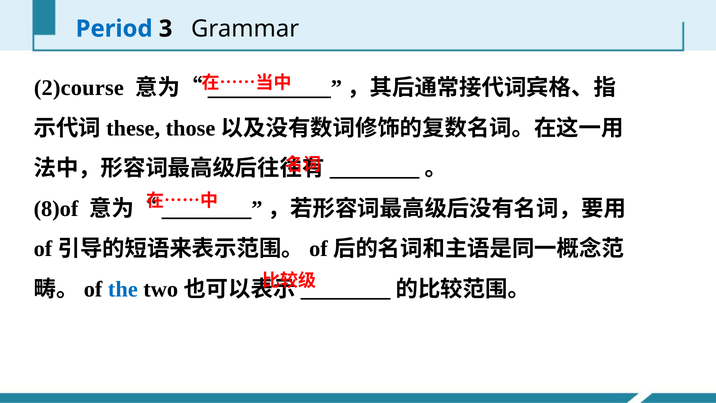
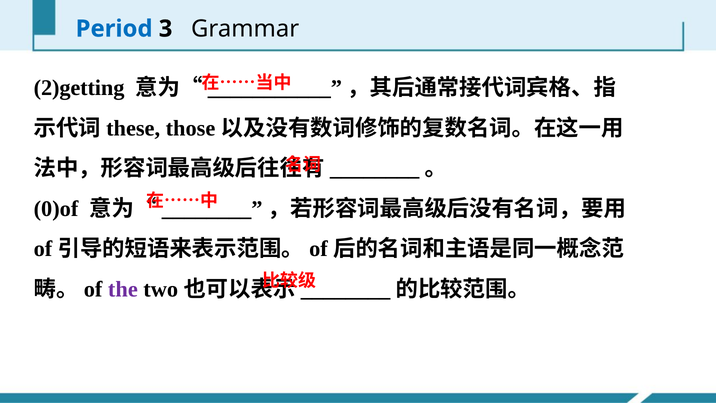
2)course: 2)course -> 2)getting
8)of: 8)of -> 0)of
the colour: blue -> purple
